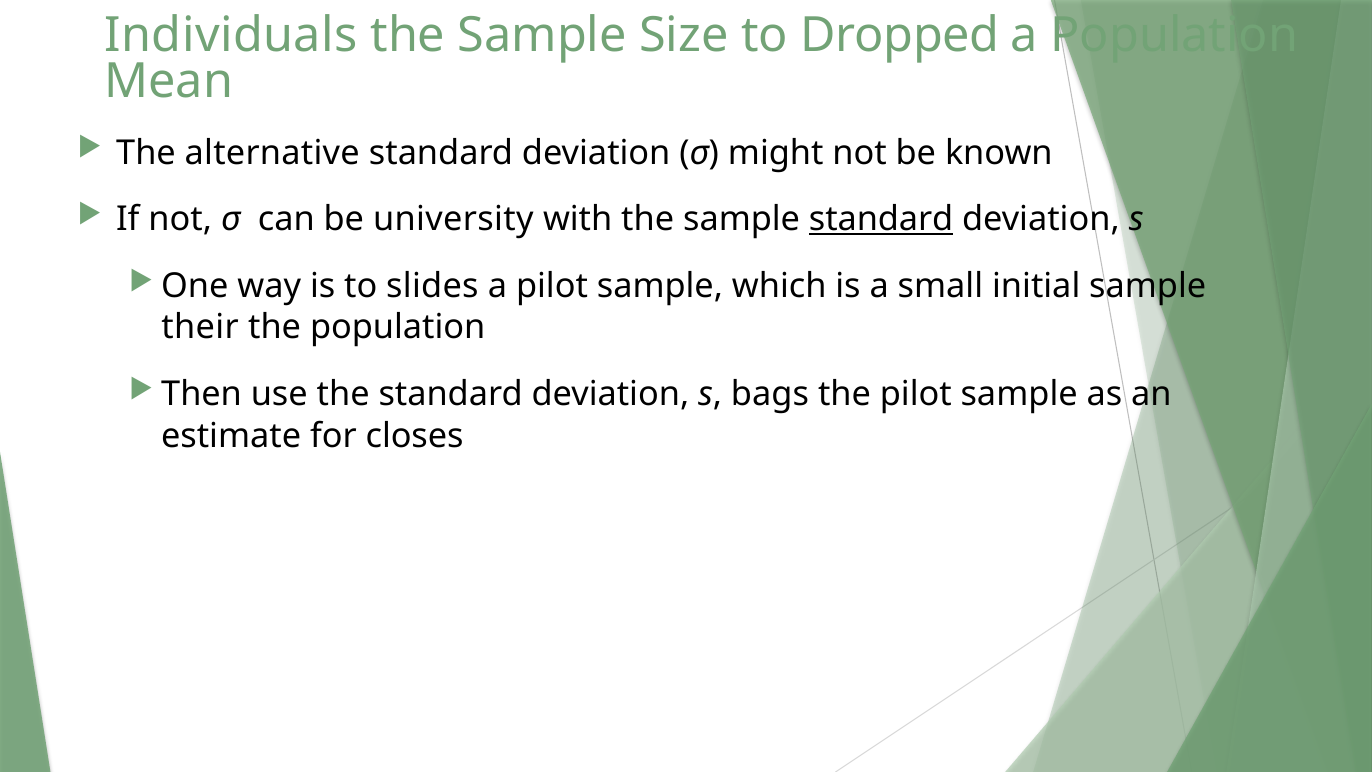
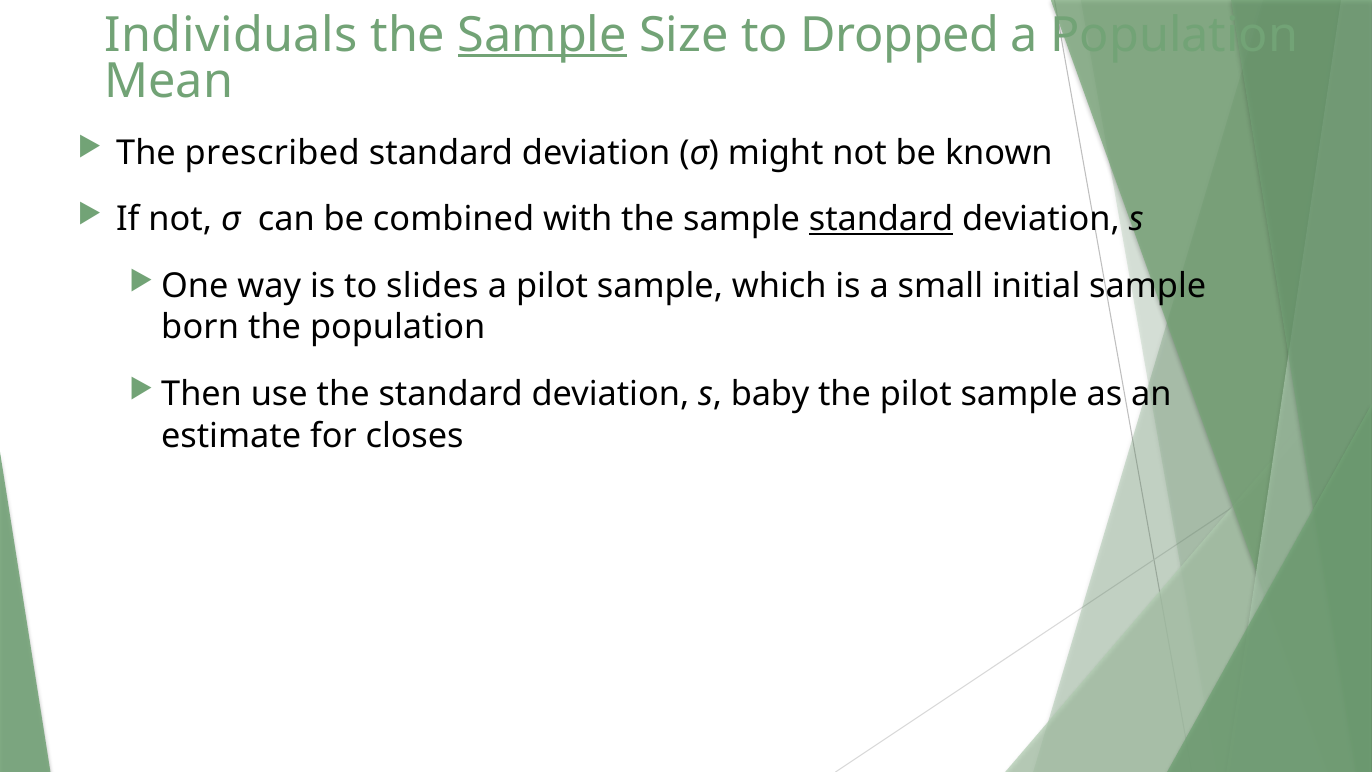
Sample at (542, 35) underline: none -> present
alternative: alternative -> prescribed
university: university -> combined
their: their -> born
bags: bags -> baby
